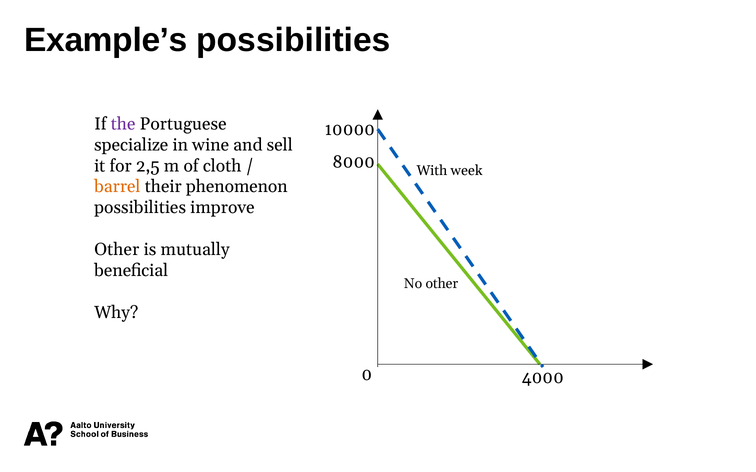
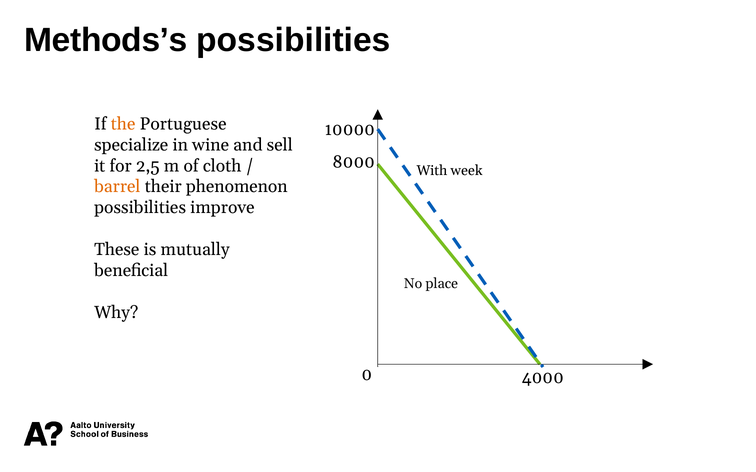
Example’s: Example’s -> Methods’s
the colour: purple -> orange
Other at (117, 250): Other -> These
No other: other -> place
